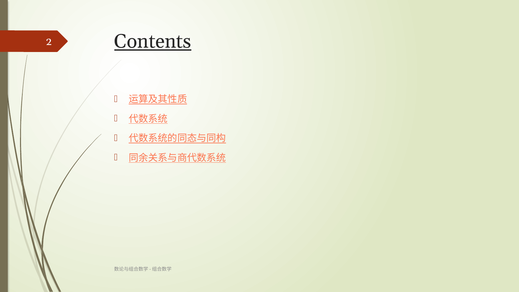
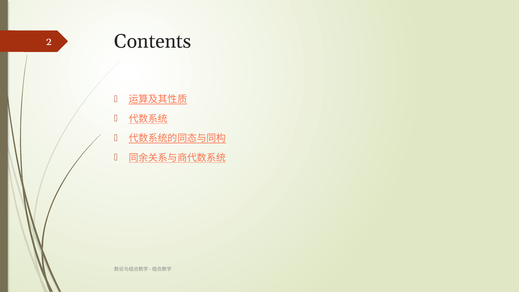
Contents underline: present -> none
